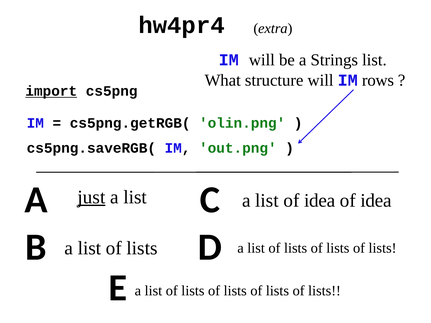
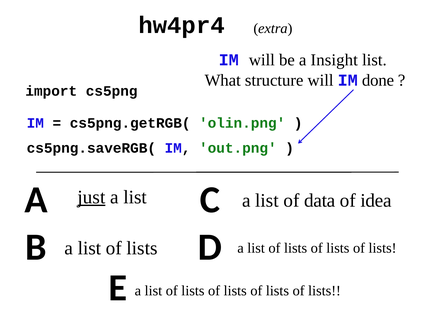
Strings: Strings -> Insight
rows: rows -> done
import underline: present -> none
list of idea: idea -> data
